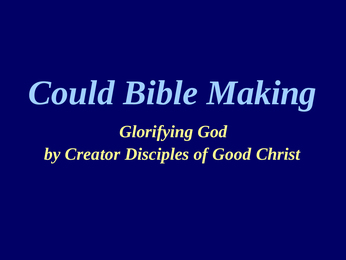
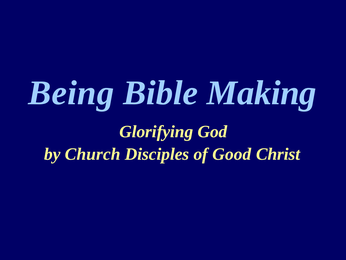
Could: Could -> Being
Creator: Creator -> Church
